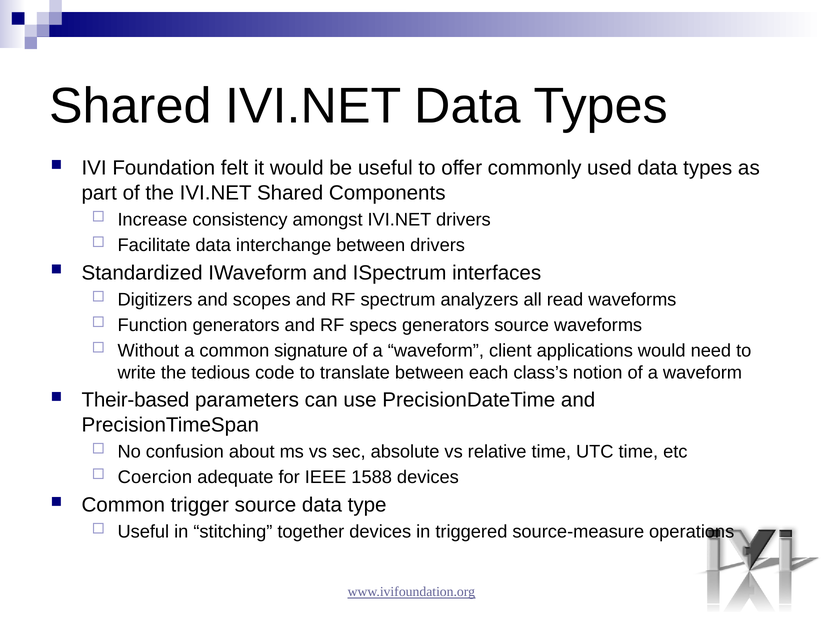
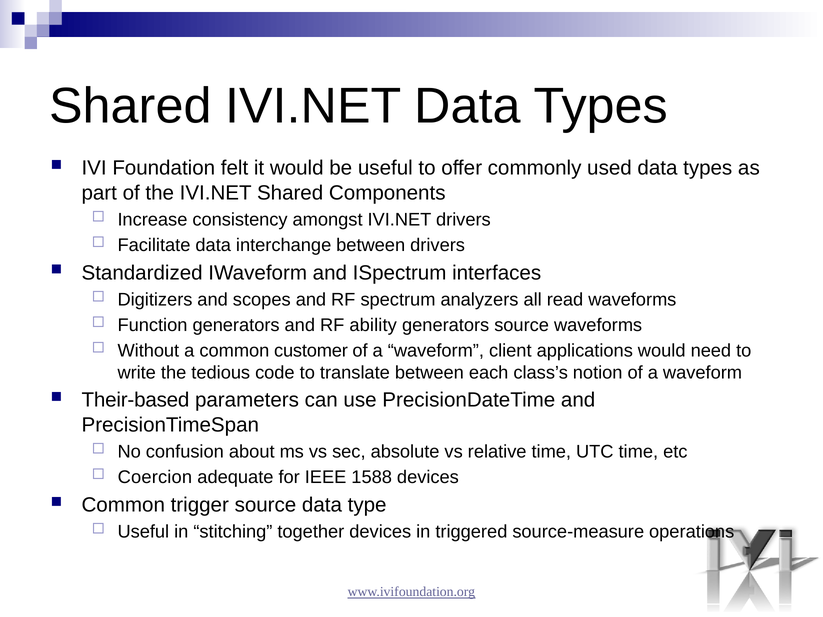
specs: specs -> ability
signature: signature -> customer
